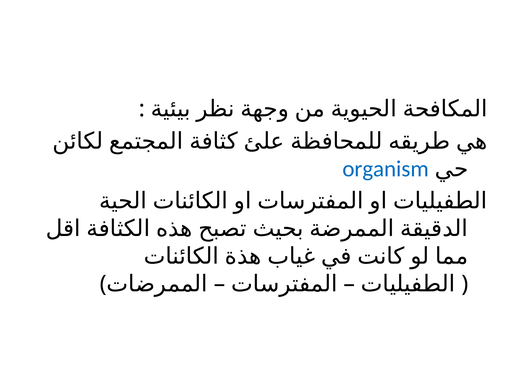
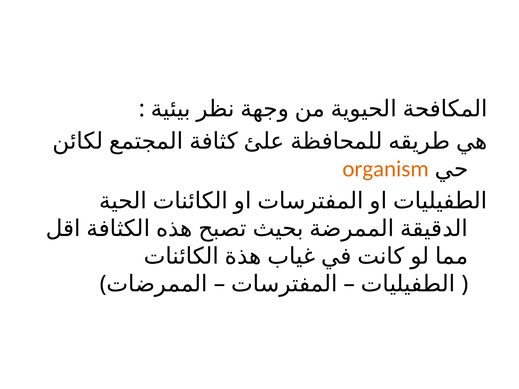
organism colour: blue -> orange
